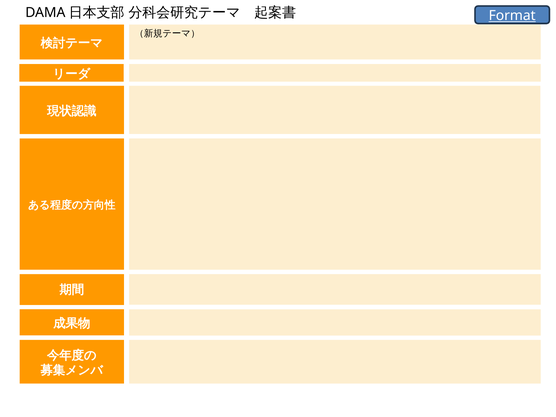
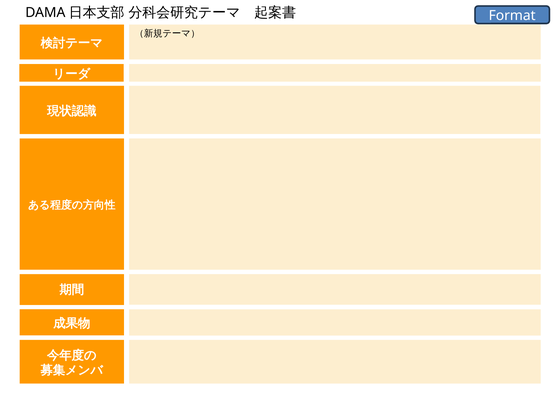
Format underline: present -> none
